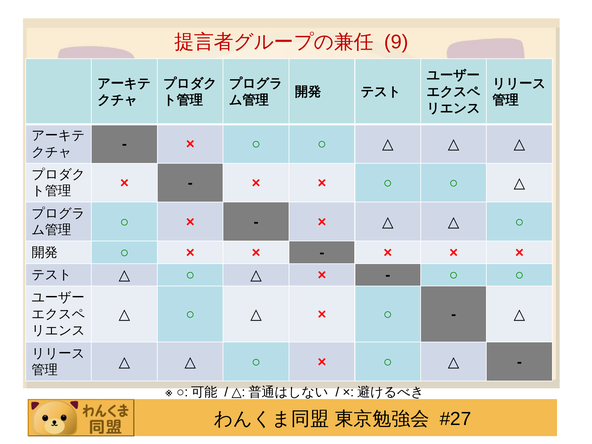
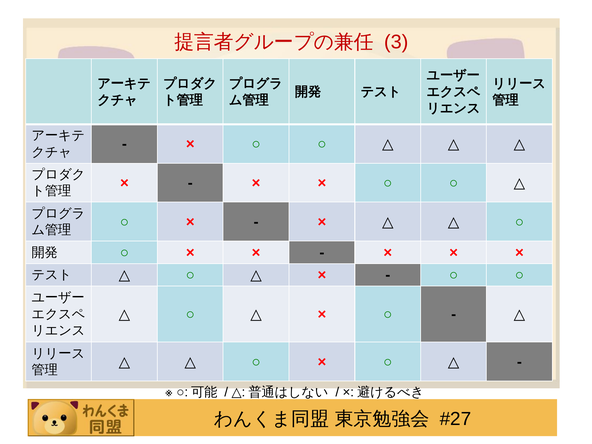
9: 9 -> 3
